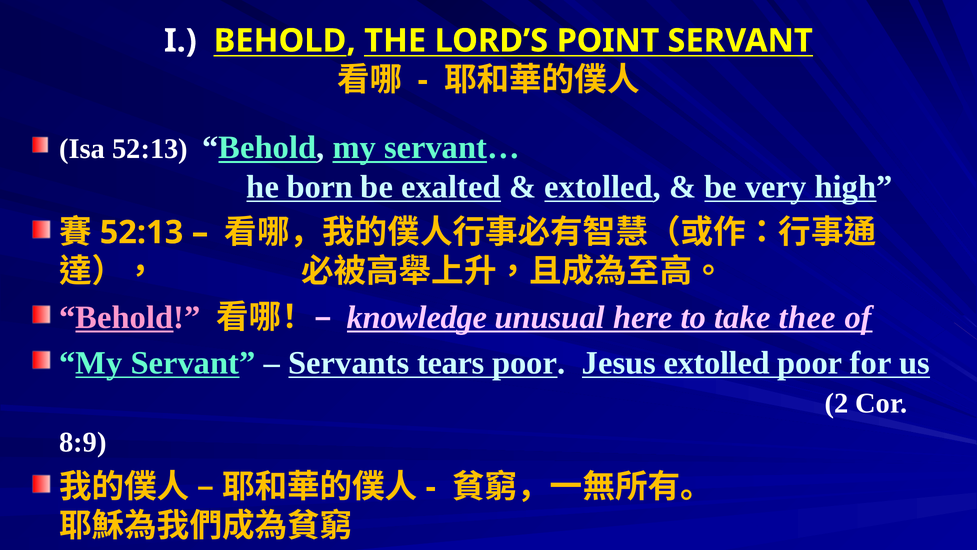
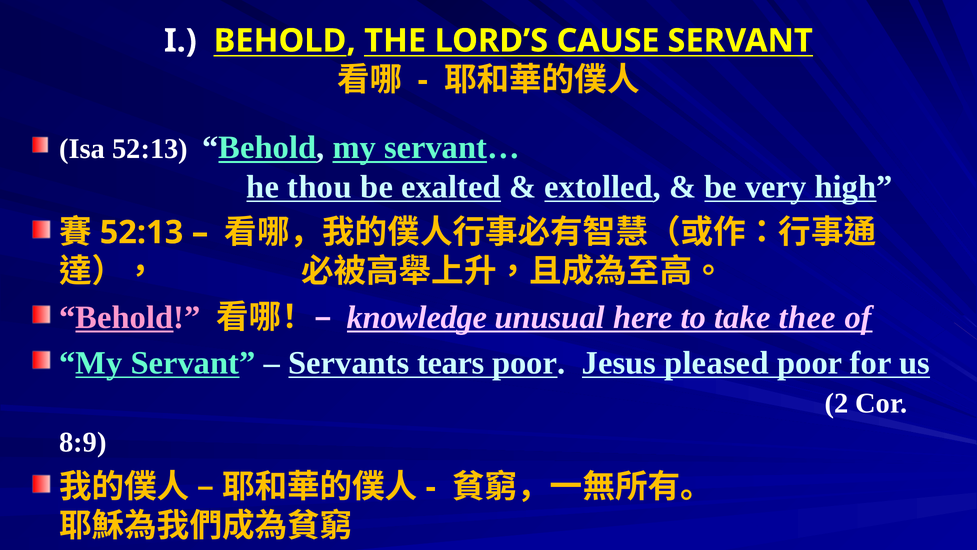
POINT: POINT -> CAUSE
born: born -> thou
Jesus extolled: extolled -> pleased
